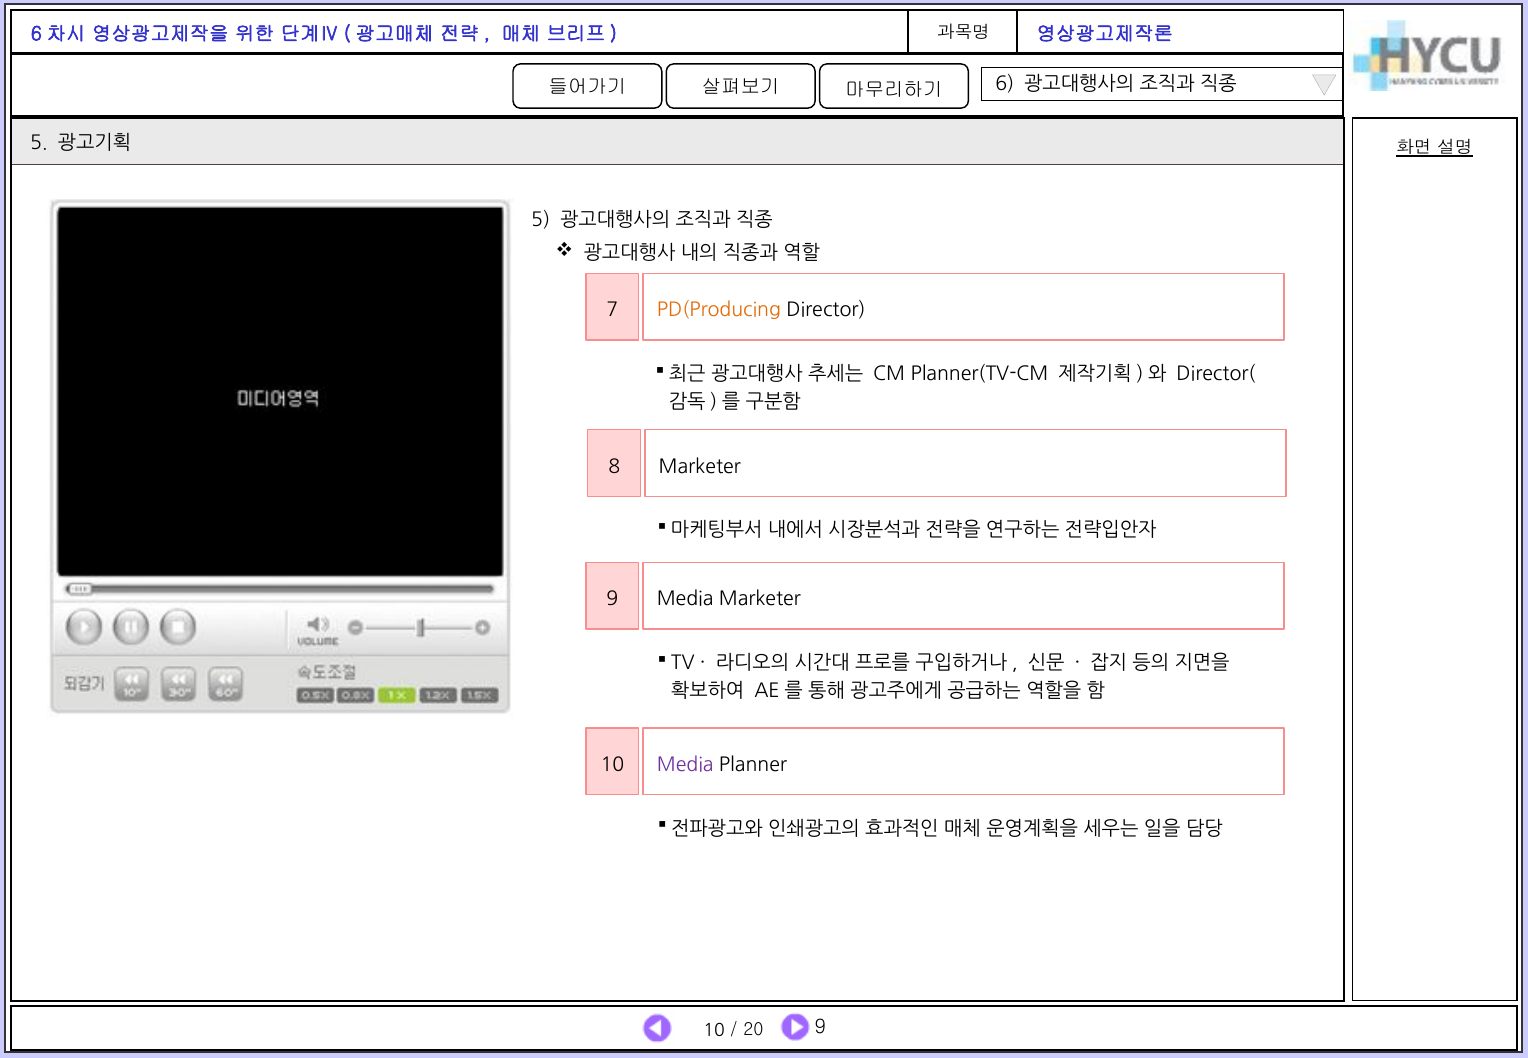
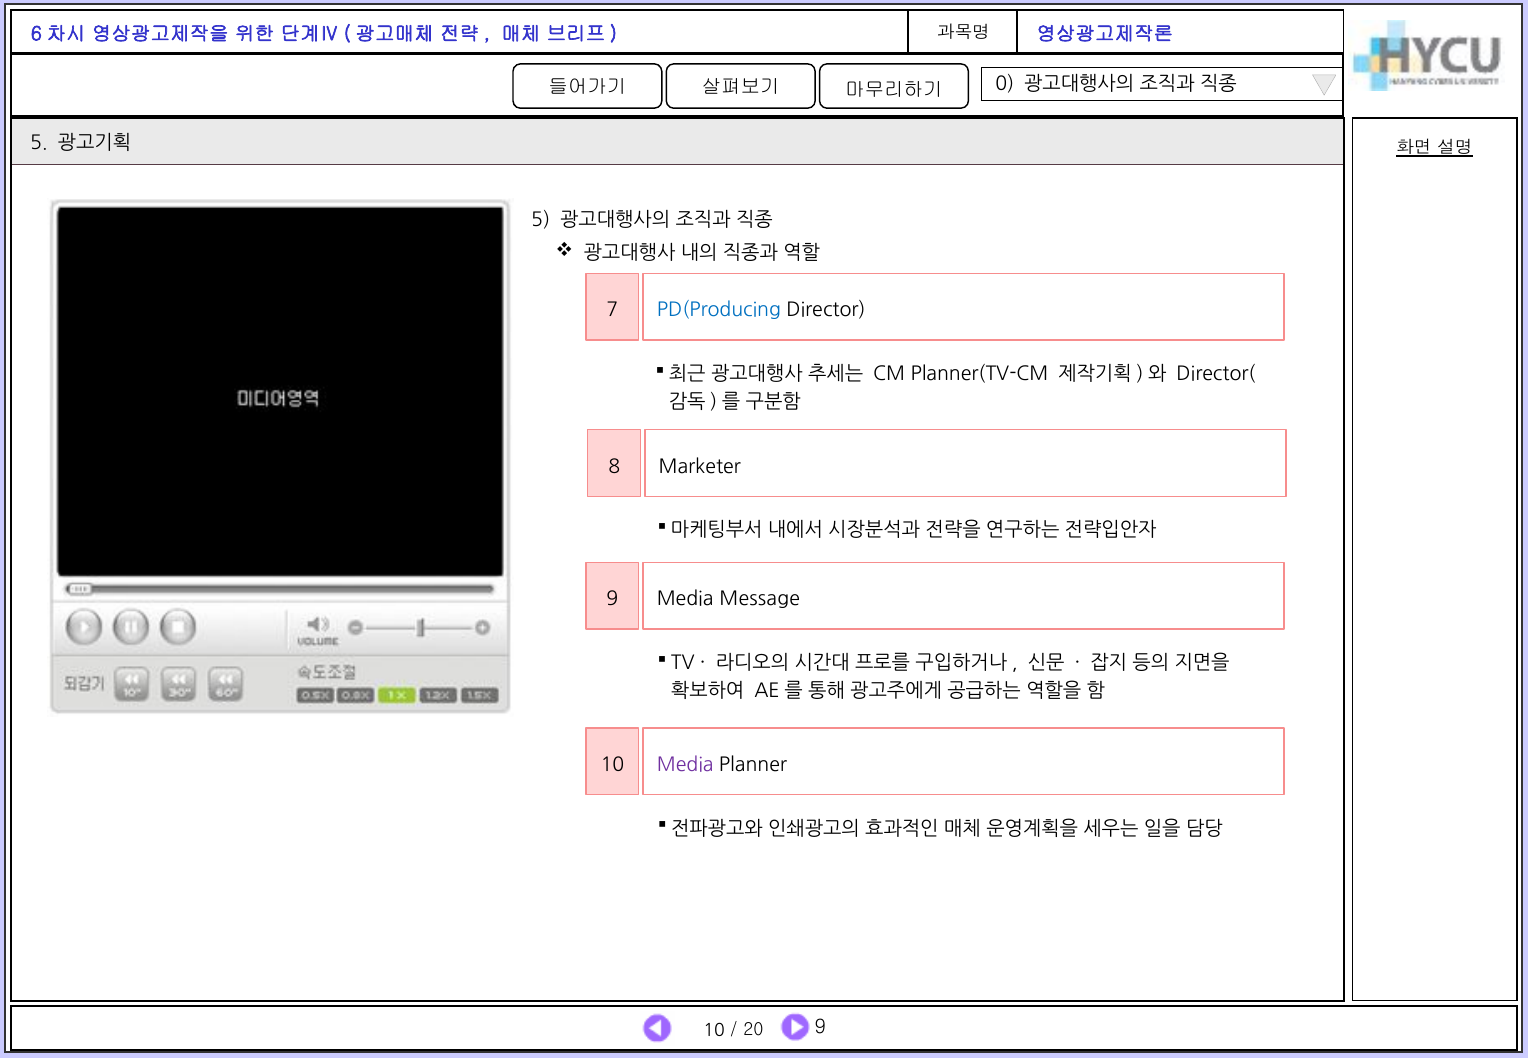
6: 6 -> 0
PD(Producing colour: orange -> blue
Media Marketer: Marketer -> Message
